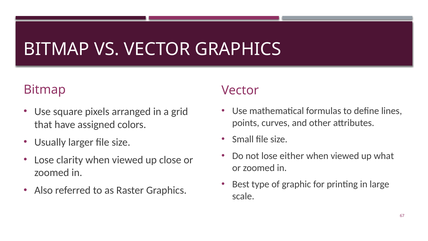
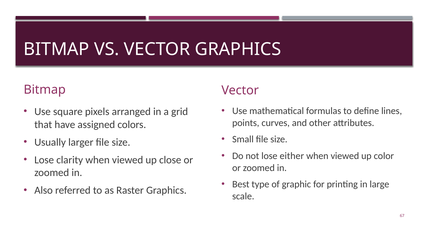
what: what -> color
